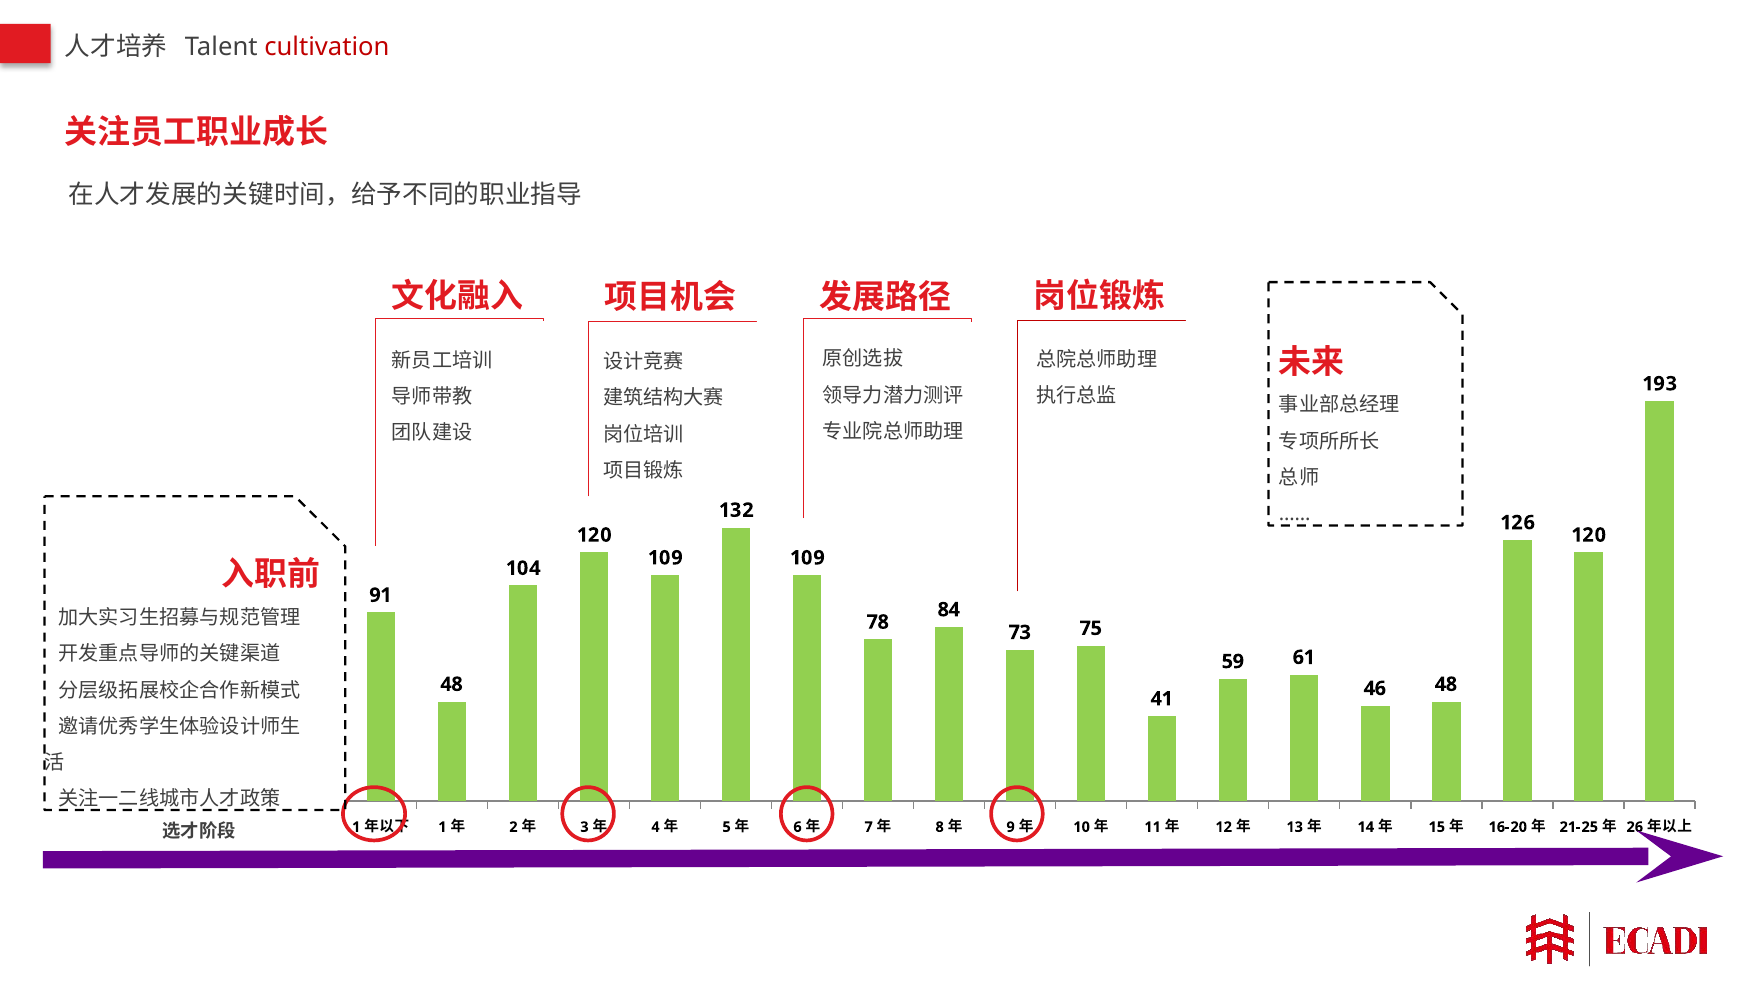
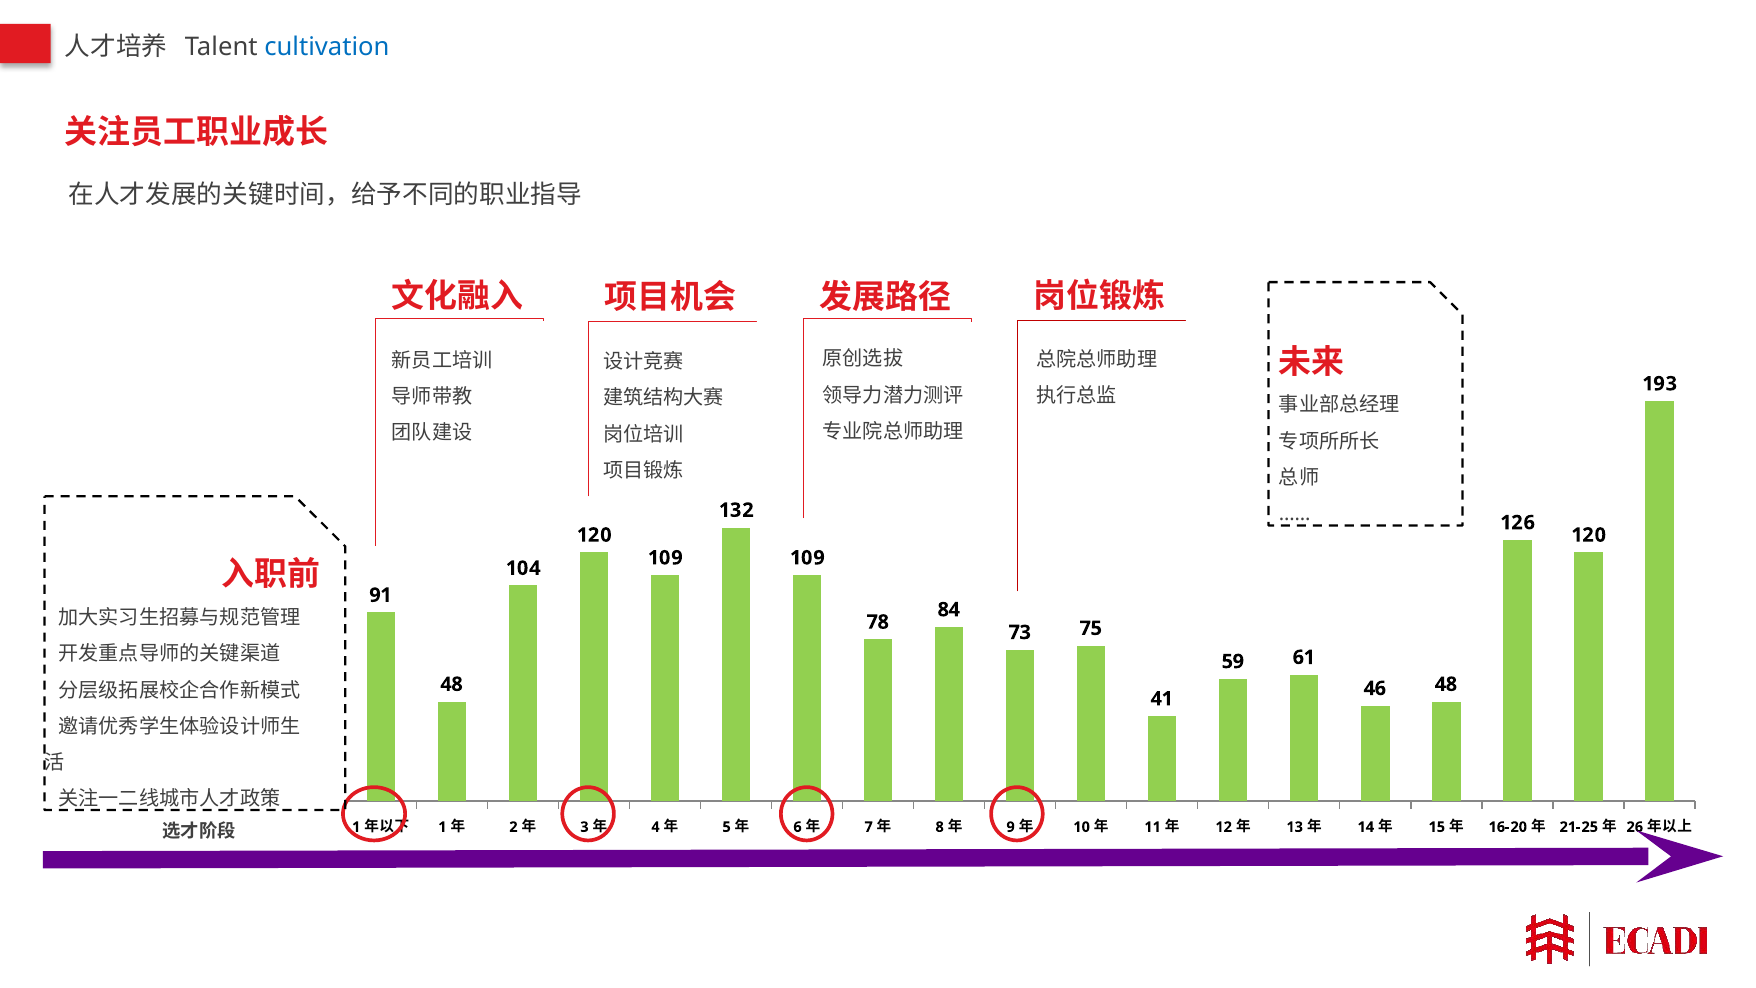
cultivation colour: red -> blue
